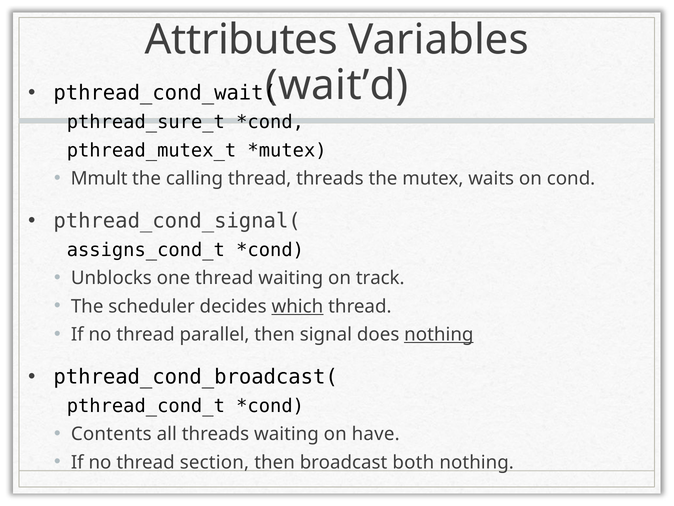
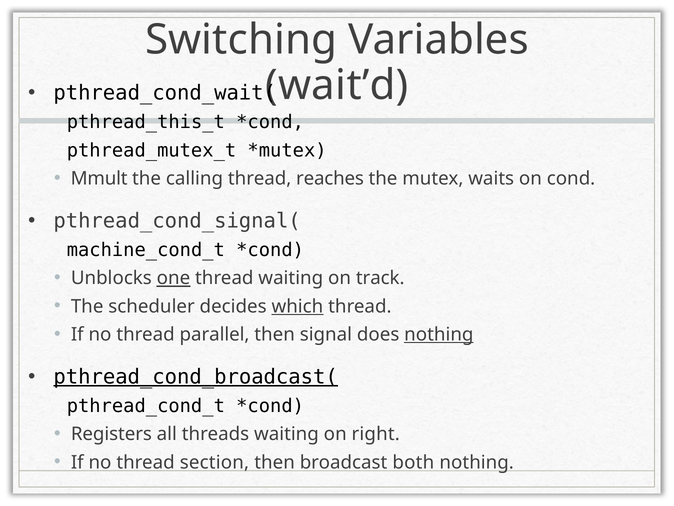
Attributes: Attributes -> Switching
pthread_sure_t: pthread_sure_t -> pthread_this_t
thread threads: threads -> reaches
assigns_cond_t: assigns_cond_t -> machine_cond_t
one underline: none -> present
pthread_cond_broadcast( underline: none -> present
Contents: Contents -> Registers
have: have -> right
